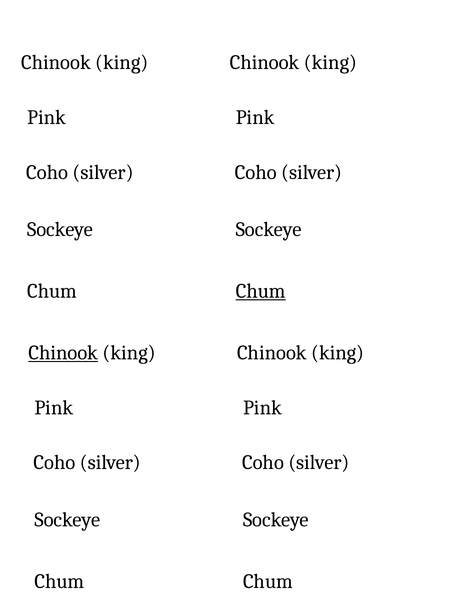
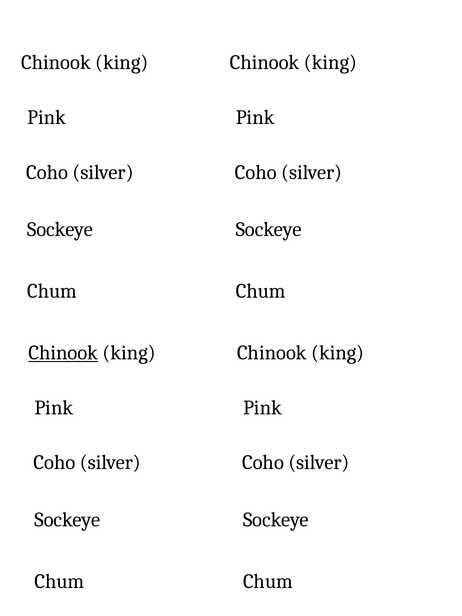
Chum at (261, 291) underline: present -> none
